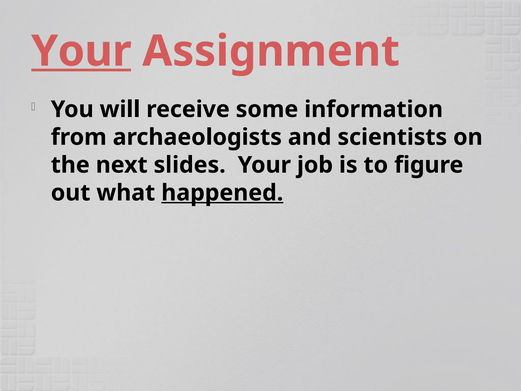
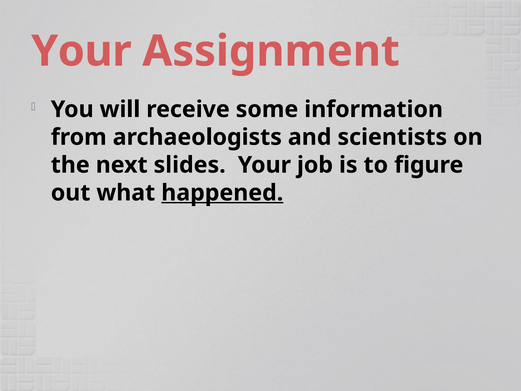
Your at (81, 51) underline: present -> none
